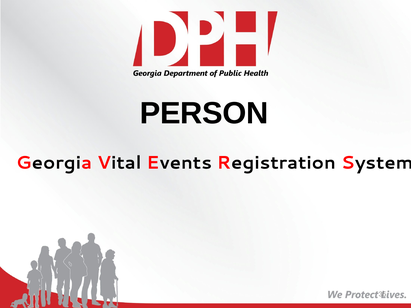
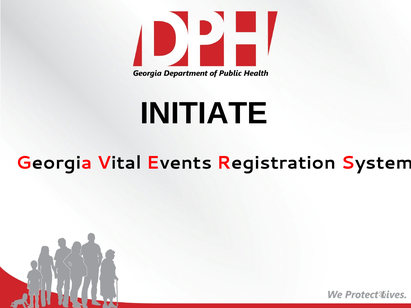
PERSON: PERSON -> INITIATE
